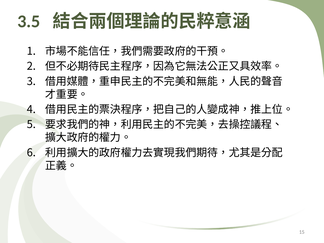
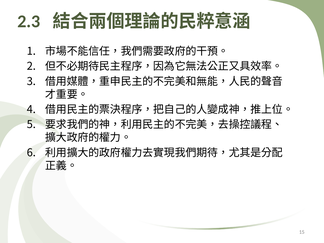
3.5: 3.5 -> 2.3
